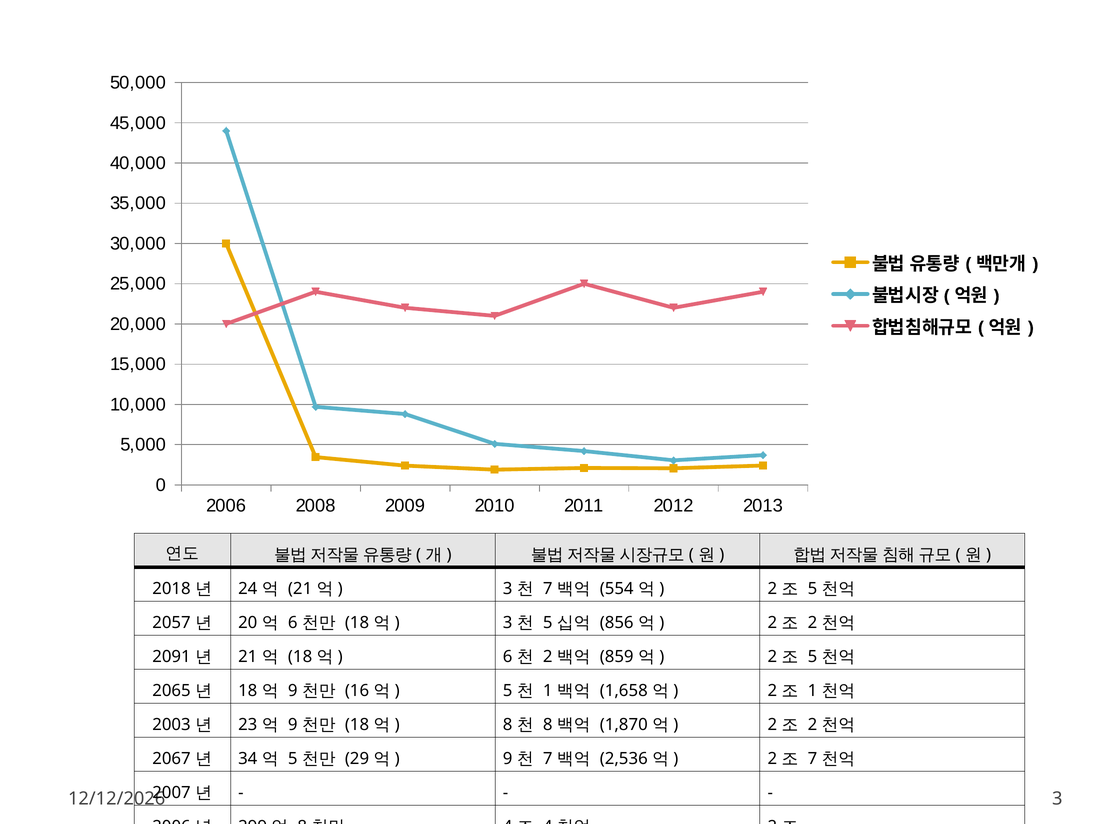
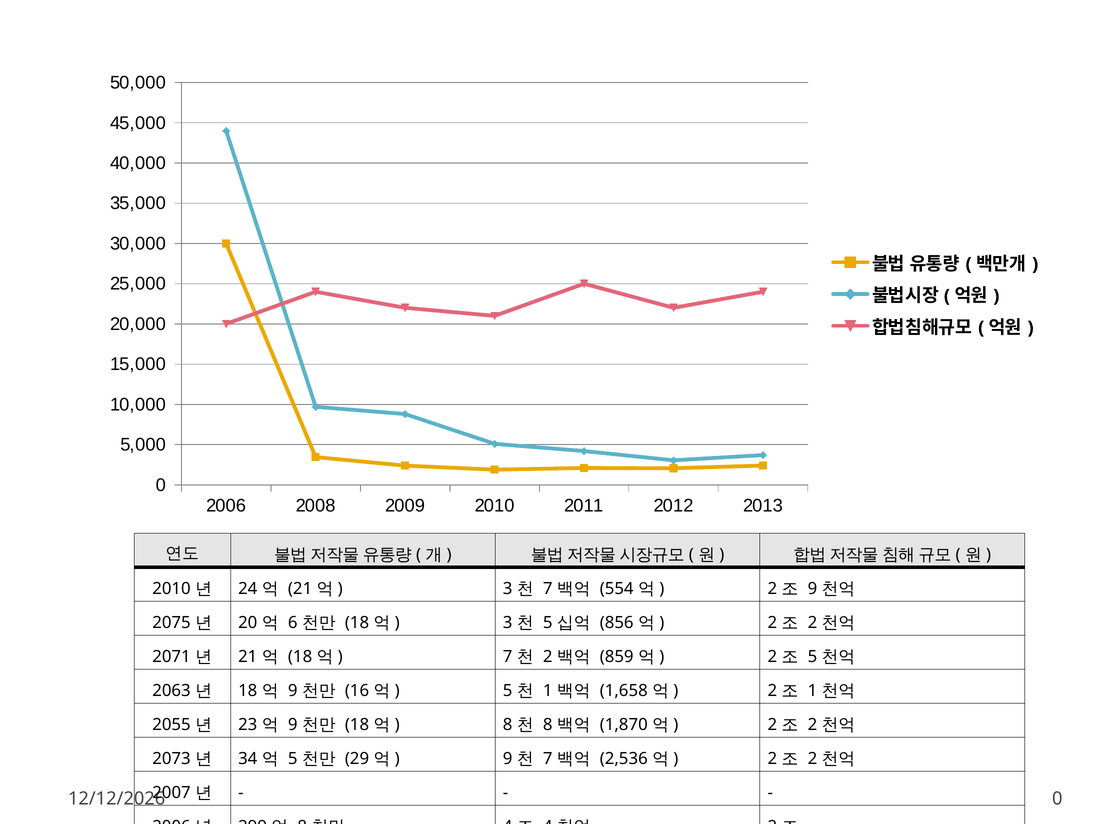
2018 at (172, 588): 2018 -> 2010
5 at (812, 588): 5 -> 9
2057: 2057 -> 2075
2091: 2091 -> 2071
6 at (508, 656): 6 -> 7
2065: 2065 -> 2063
2003: 2003 -> 2055
2067: 2067 -> 2073
7 at (812, 758): 7 -> 2
3 at (1057, 798): 3 -> 0
